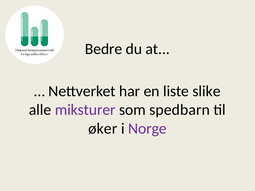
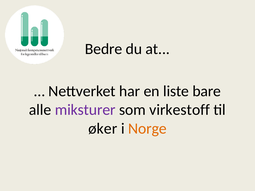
slike: slike -> bare
spedbarn: spedbarn -> virkestoff
Norge colour: purple -> orange
